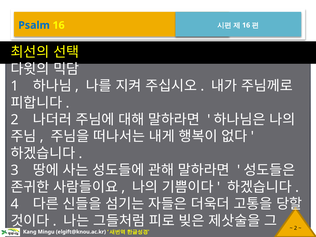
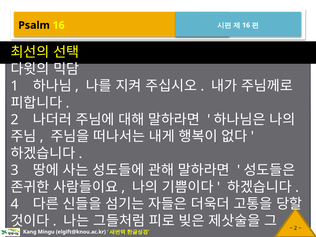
Psalm colour: blue -> black
